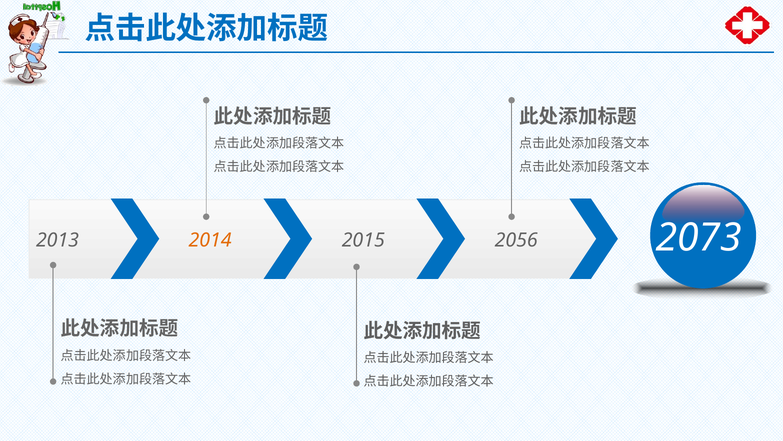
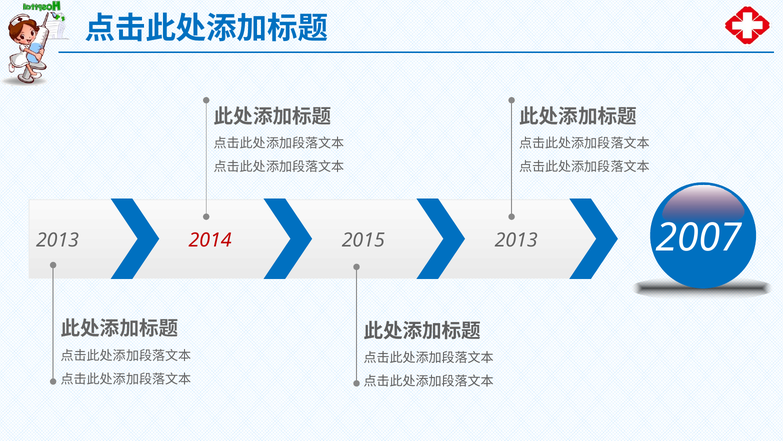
2073: 2073 -> 2007
2014 colour: orange -> red
2015 2056: 2056 -> 2013
